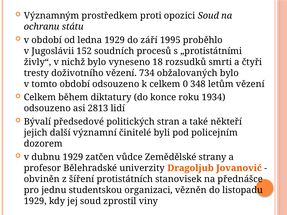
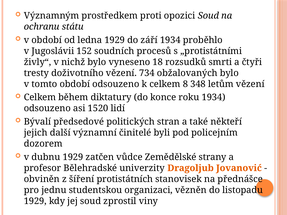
září 1995: 1995 -> 1934
0: 0 -> 8
2813: 2813 -> 1520
